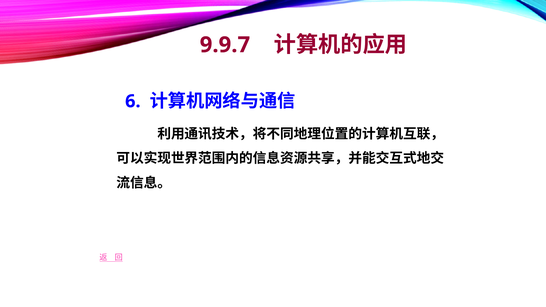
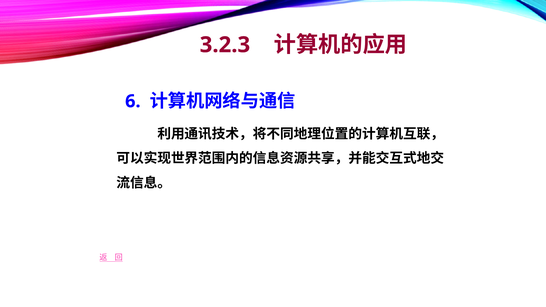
9.9.7: 9.9.7 -> 3.2.3
